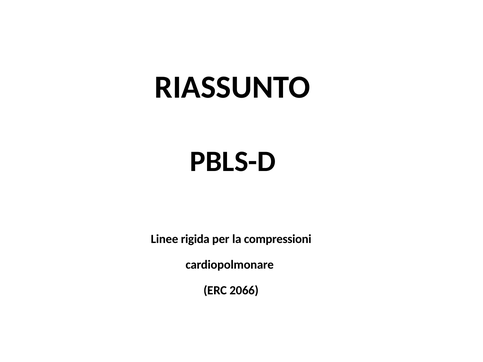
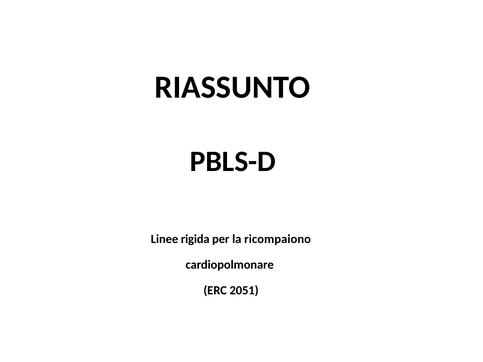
compressioni: compressioni -> ricompaiono
2066: 2066 -> 2051
